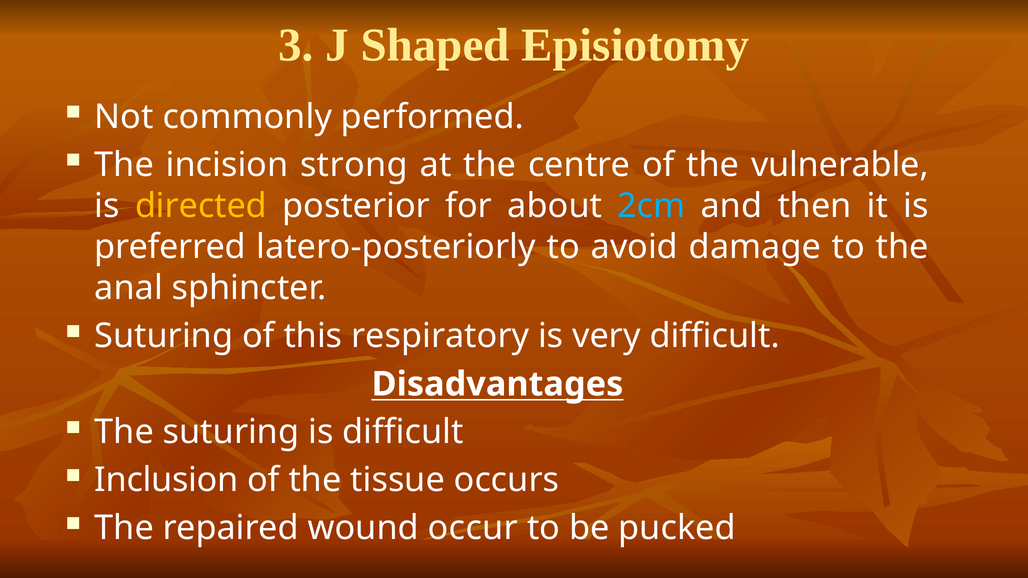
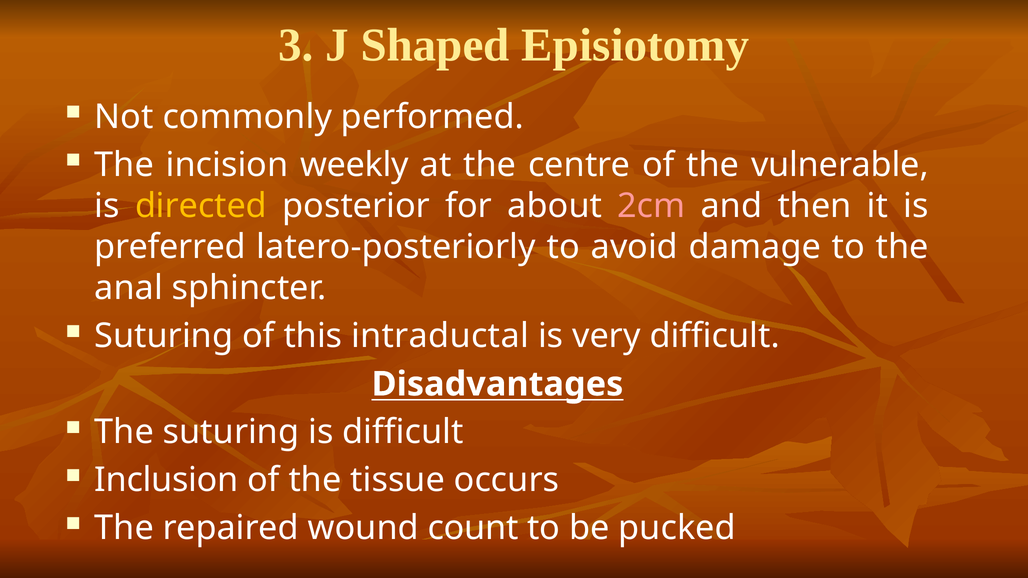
strong: strong -> weekly
2cm colour: light blue -> pink
respiratory: respiratory -> intraductal
occur: occur -> count
